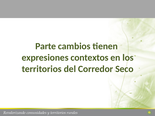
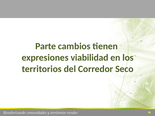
contextos: contextos -> viabilidad
